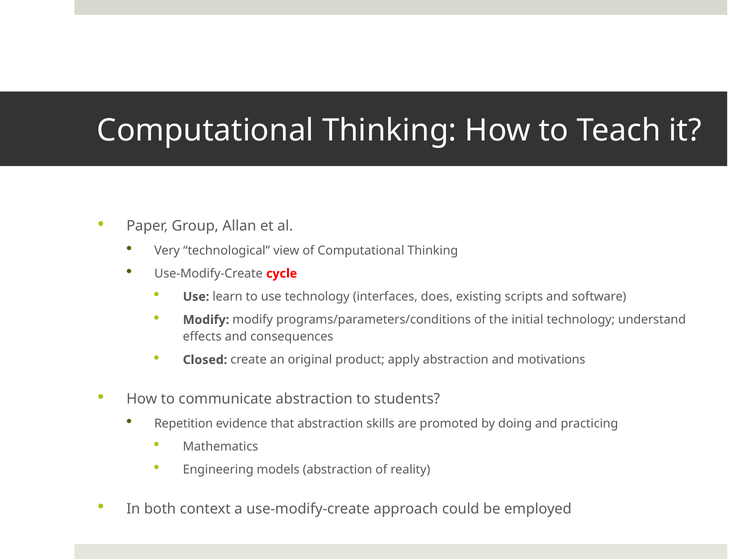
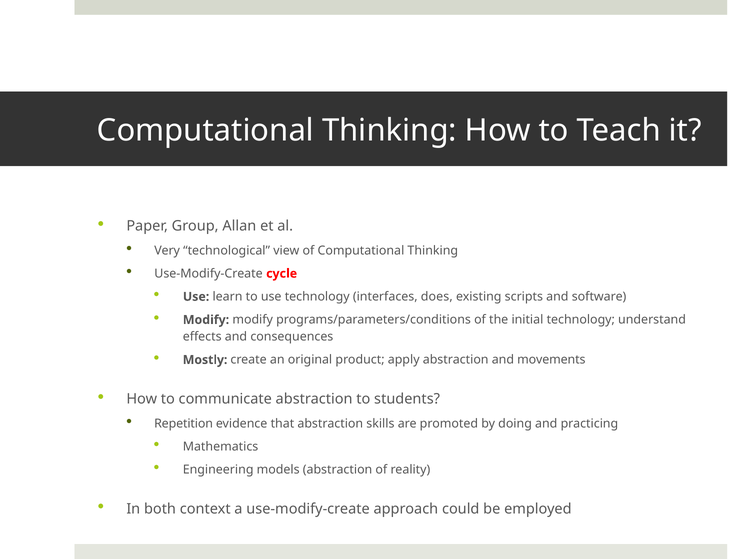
Closed: Closed -> Mostly
motivations: motivations -> movements
